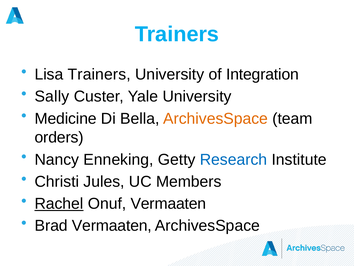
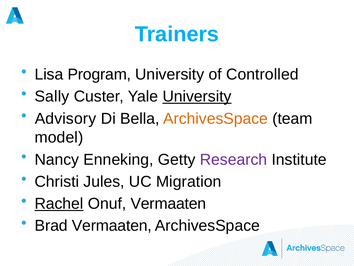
Lisa Trainers: Trainers -> Program
Integration: Integration -> Controlled
University at (197, 96) underline: none -> present
Medicine: Medicine -> Advisory
orders: orders -> model
Research colour: blue -> purple
Members: Members -> Migration
